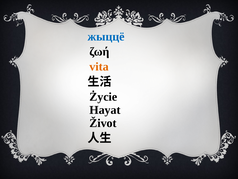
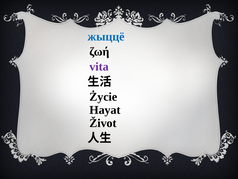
vita colour: orange -> purple
